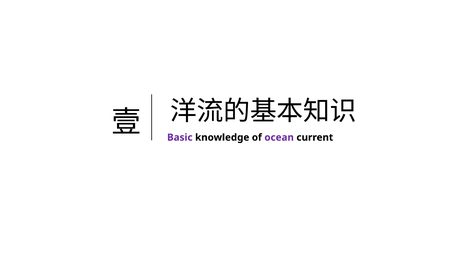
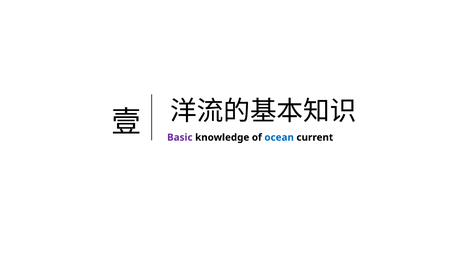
ocean colour: purple -> blue
